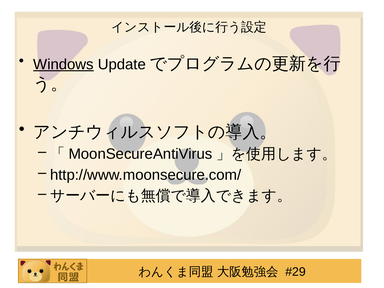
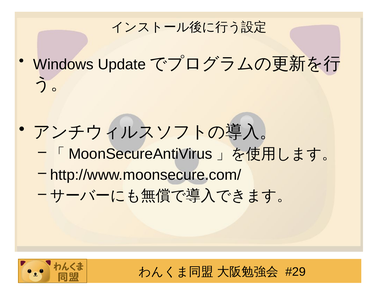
Windows underline: present -> none
